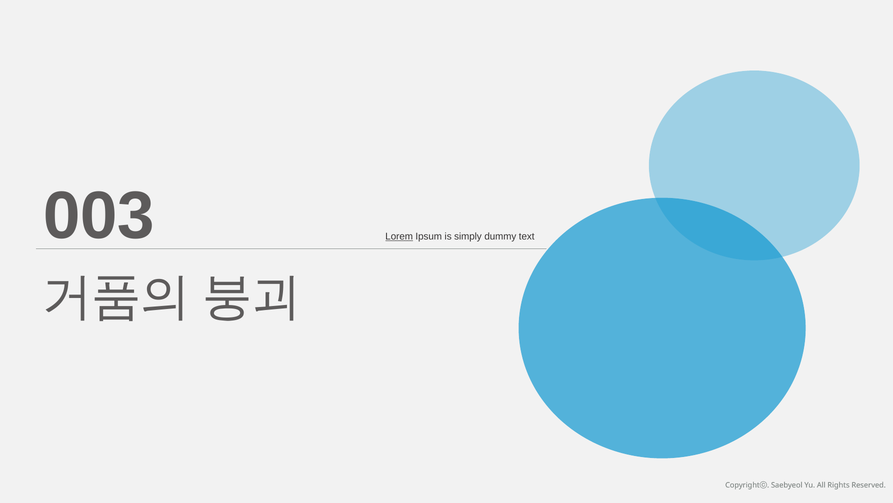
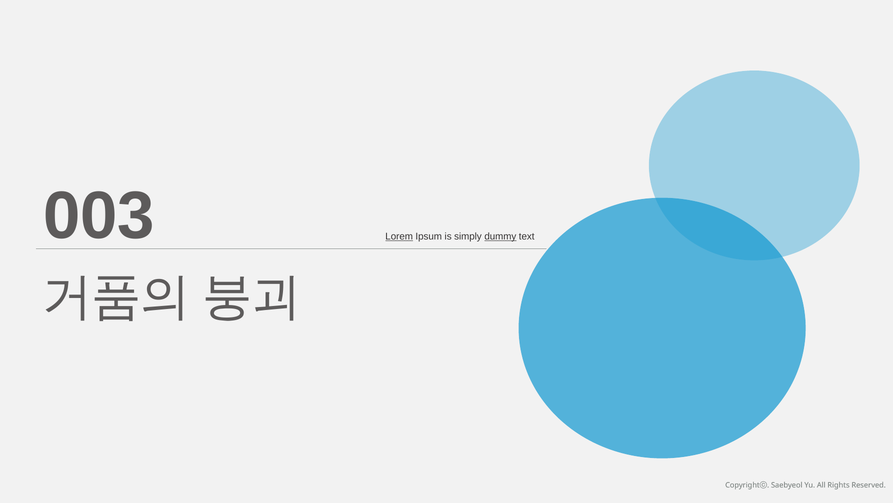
dummy underline: none -> present
